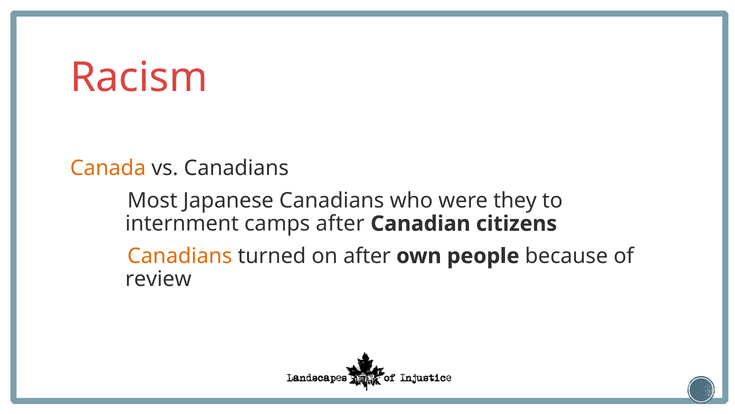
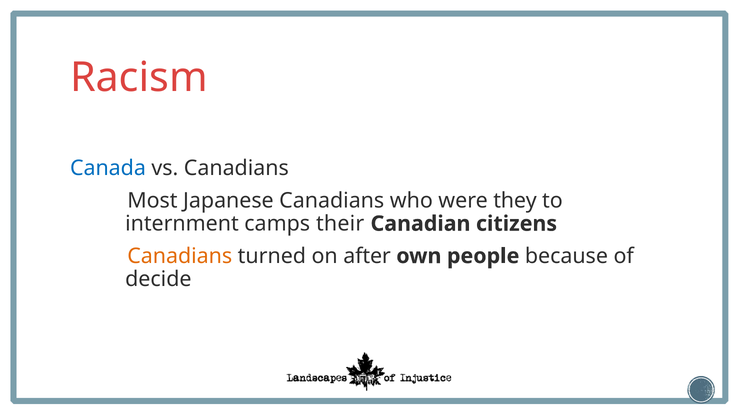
Canada colour: orange -> blue
camps after: after -> their
review: review -> decide
